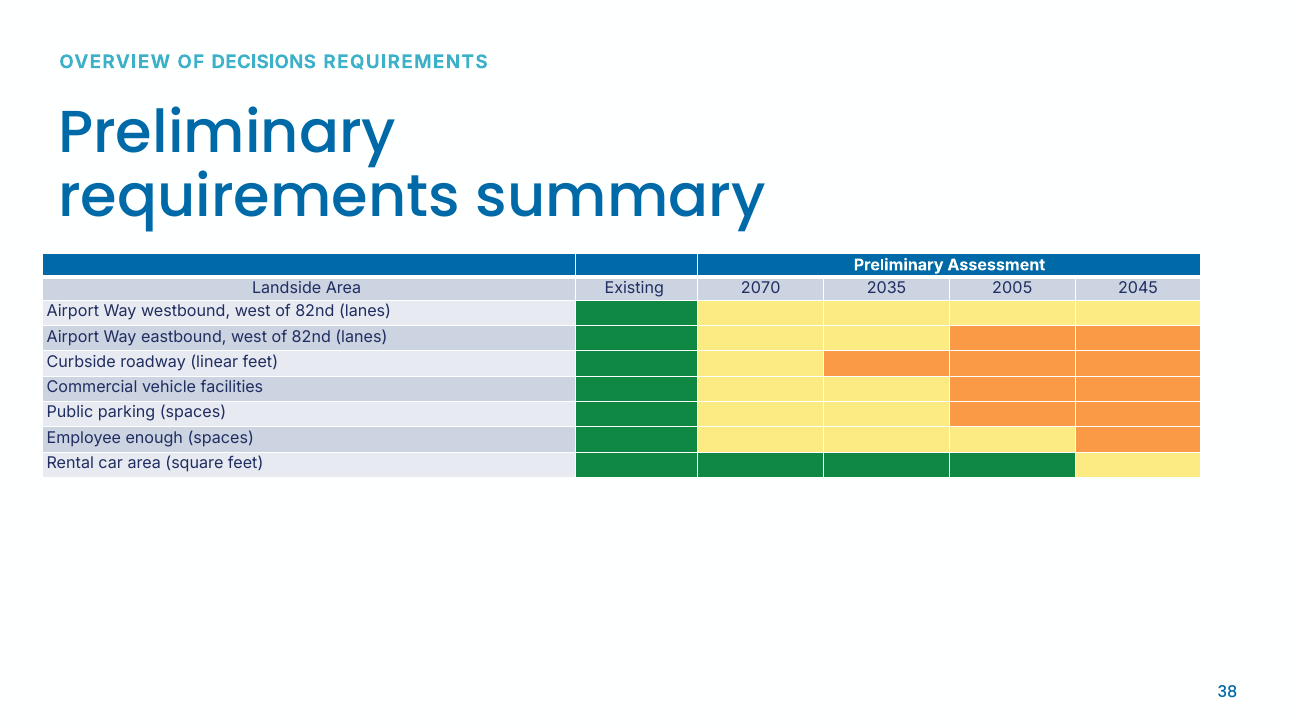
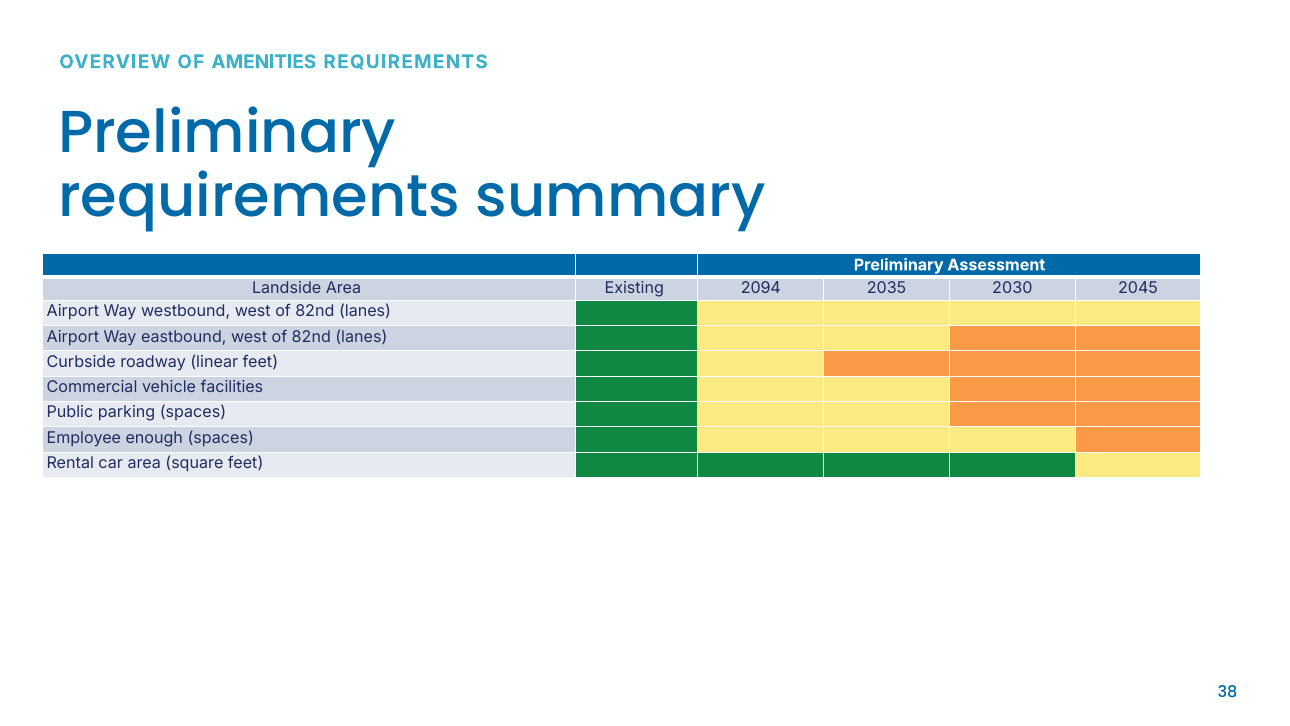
DECISIONS: DECISIONS -> AMENITIES
2070: 2070 -> 2094
2005: 2005 -> 2030
